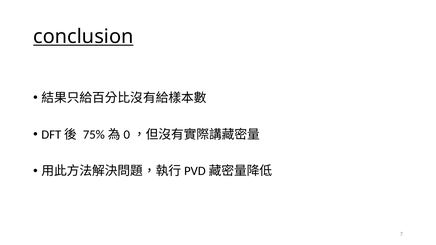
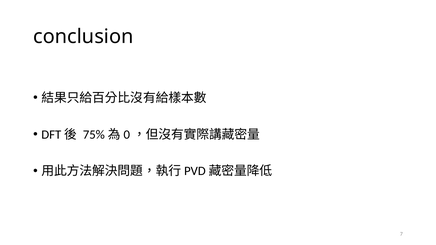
conclusion underline: present -> none
